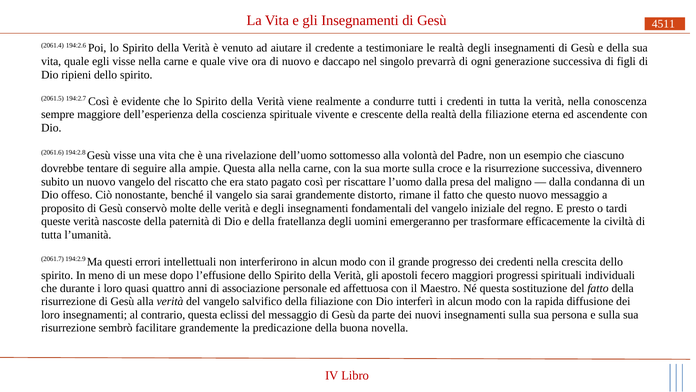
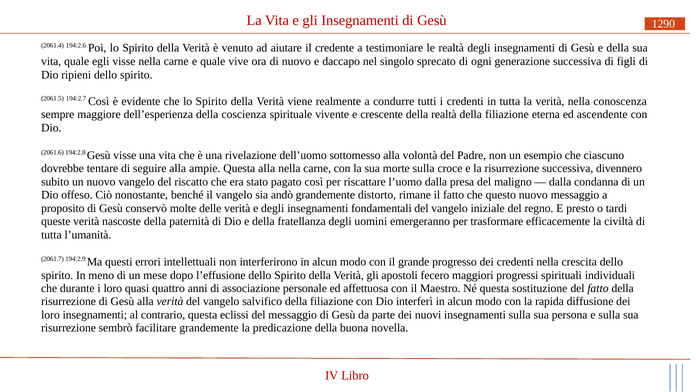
4511: 4511 -> 1290
prevarrà: prevarrà -> sprecato
sarai: sarai -> andò
